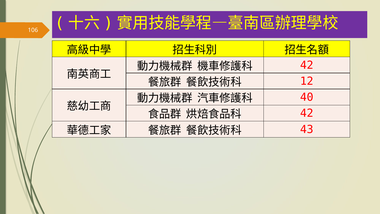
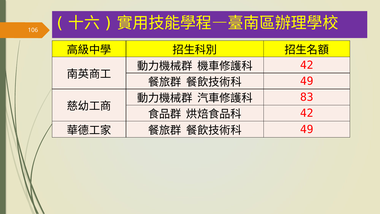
12 at (307, 81): 12 -> 49
40: 40 -> 83
43 at (307, 129): 43 -> 49
